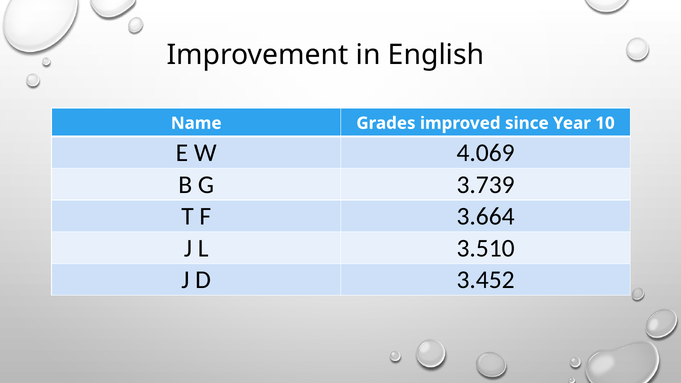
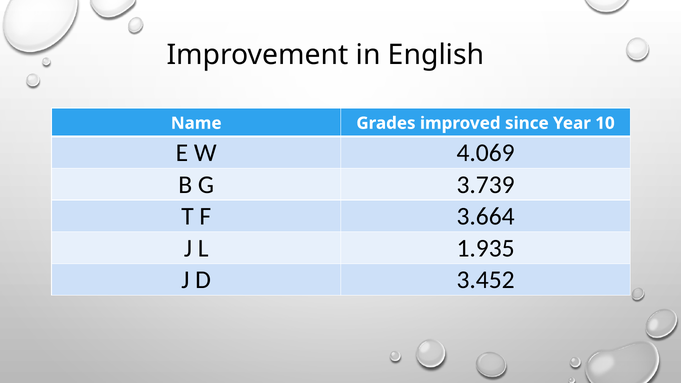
3.510: 3.510 -> 1.935
